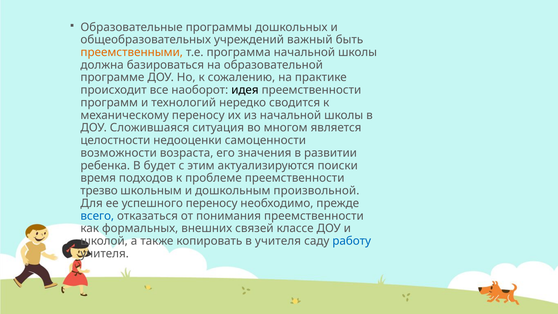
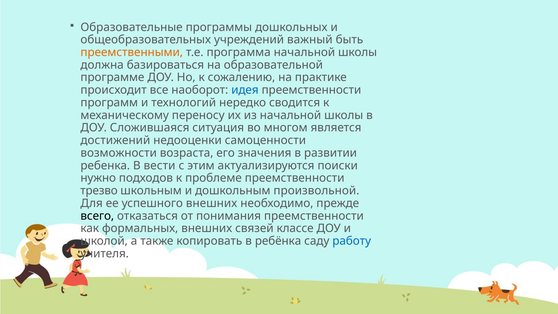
идея colour: black -> blue
целостности: целостности -> достижений
будет: будет -> вести
время: время -> нужно
успешного переносу: переносу -> внешних
всего colour: blue -> black
в учителя: учителя -> ребёнка
